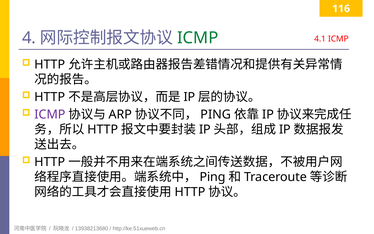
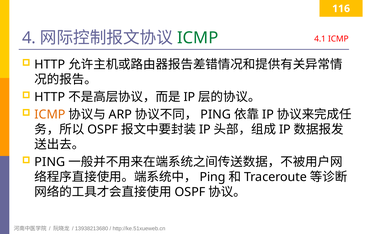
ICMP at (50, 114) colour: purple -> orange
HTTP at (103, 129): HTTP -> OSPF
HTTP at (50, 162): HTTP -> PING
HTTP at (190, 192): HTTP -> OSPF
